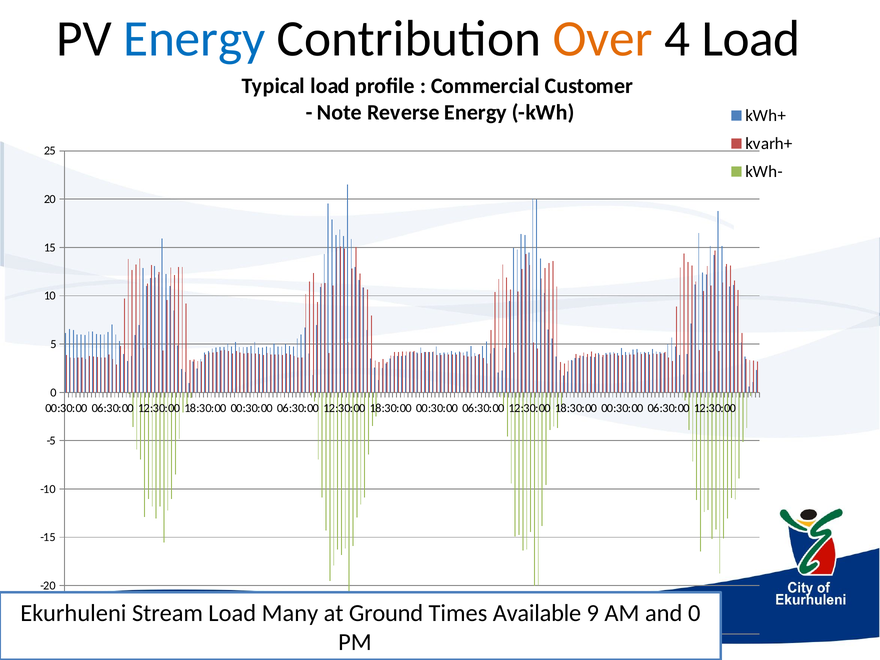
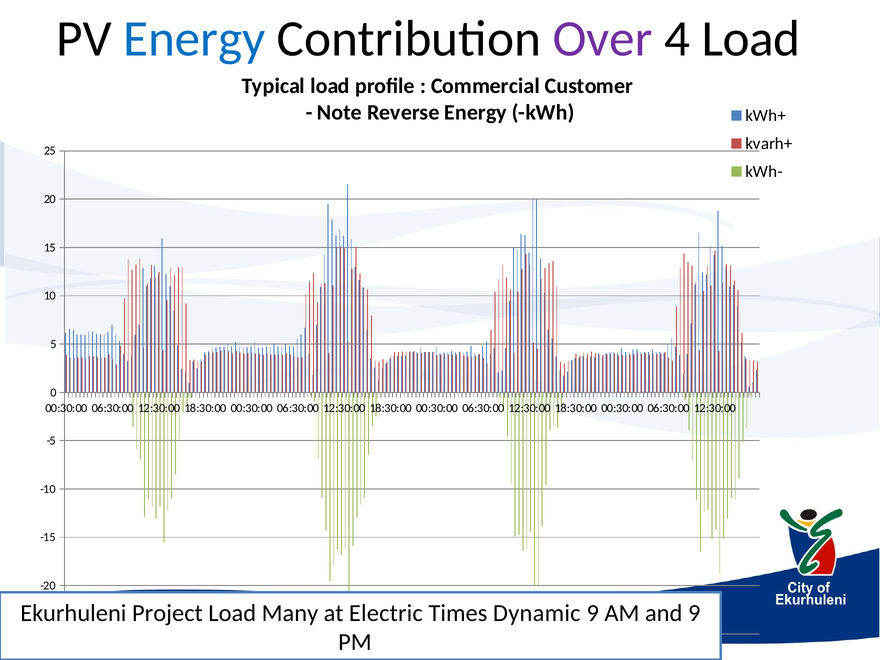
Over colour: orange -> purple
Stream: Stream -> Project
Ground: Ground -> Electric
Available: Available -> Dynamic
and 0: 0 -> 9
